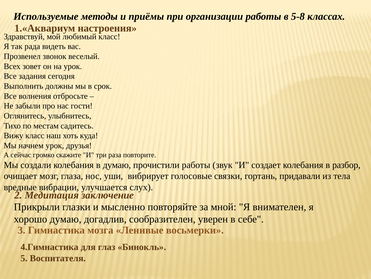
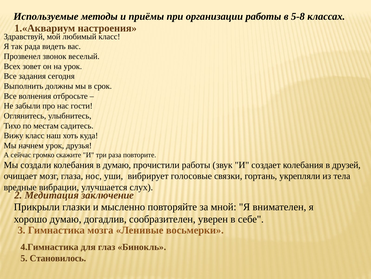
разбор: разбор -> друзей
придавали: придавали -> укрепляли
Воспитателя: Воспитателя -> Становилось
